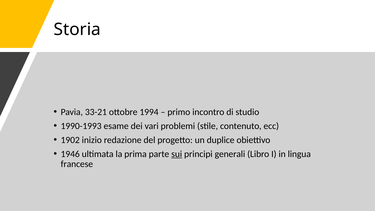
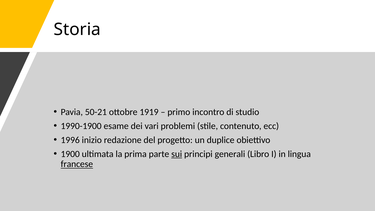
33-21: 33-21 -> 50-21
1994: 1994 -> 1919
1990-1993: 1990-1993 -> 1990-1900
1902: 1902 -> 1996
1946: 1946 -> 1900
francese underline: none -> present
